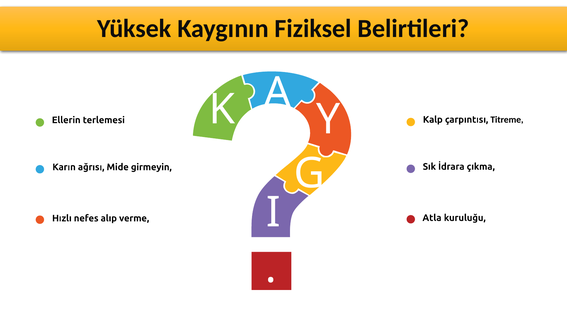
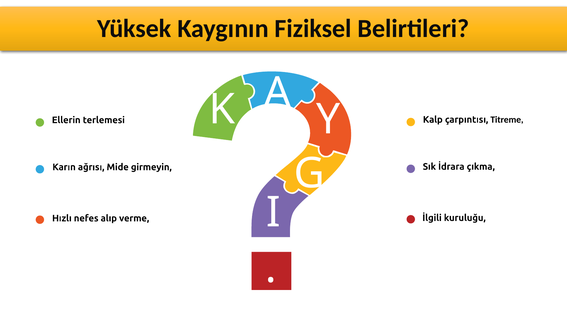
Atla: Atla -> İlgili
